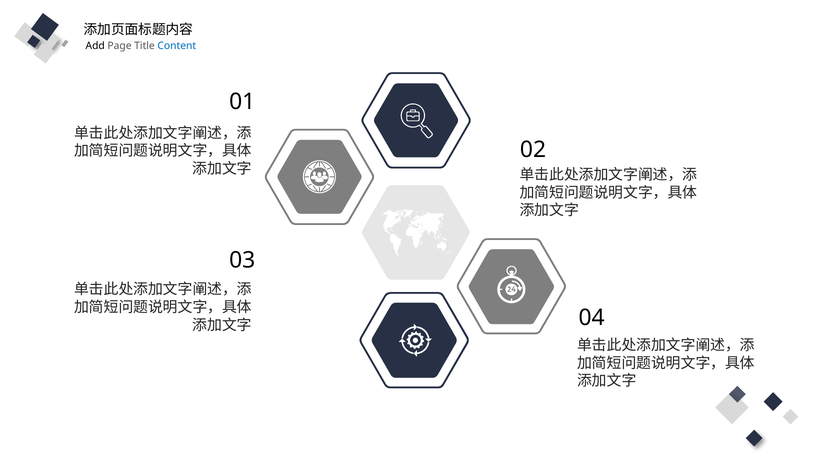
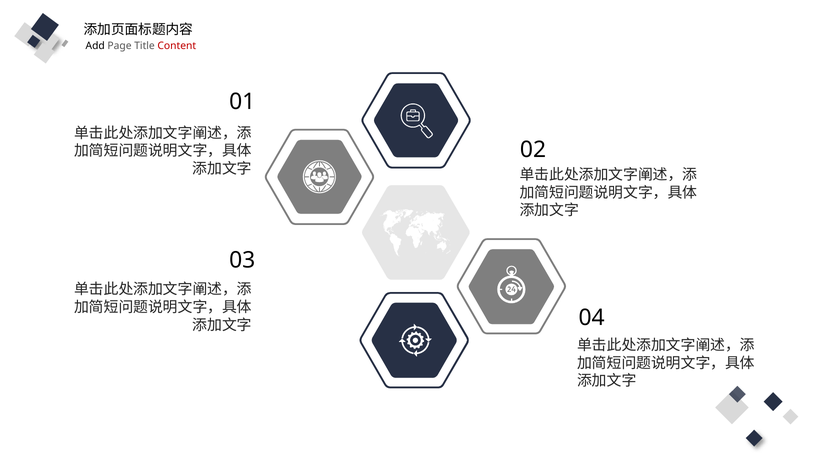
Content colour: blue -> red
